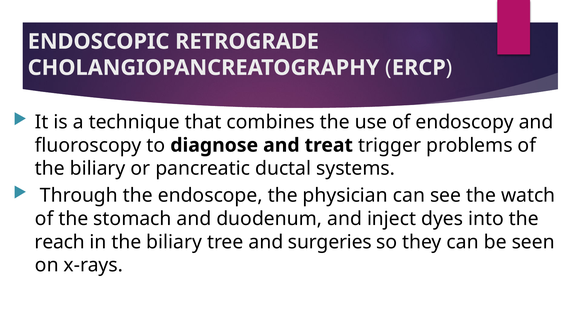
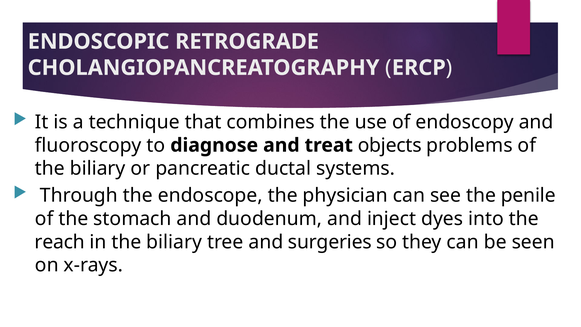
trigger: trigger -> objects
watch: watch -> penile
